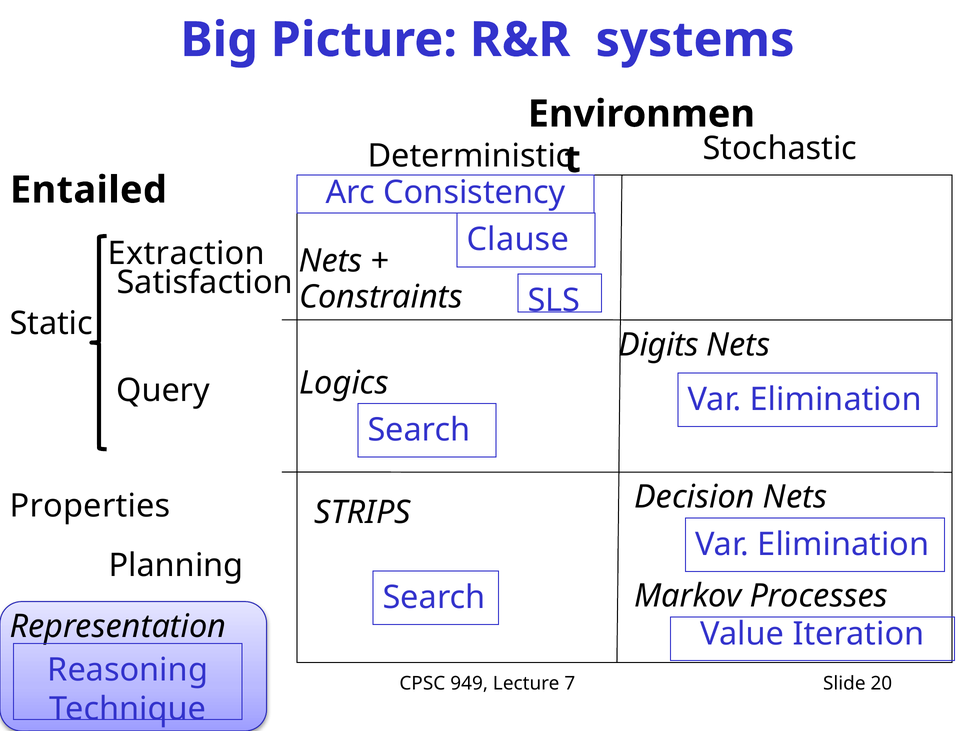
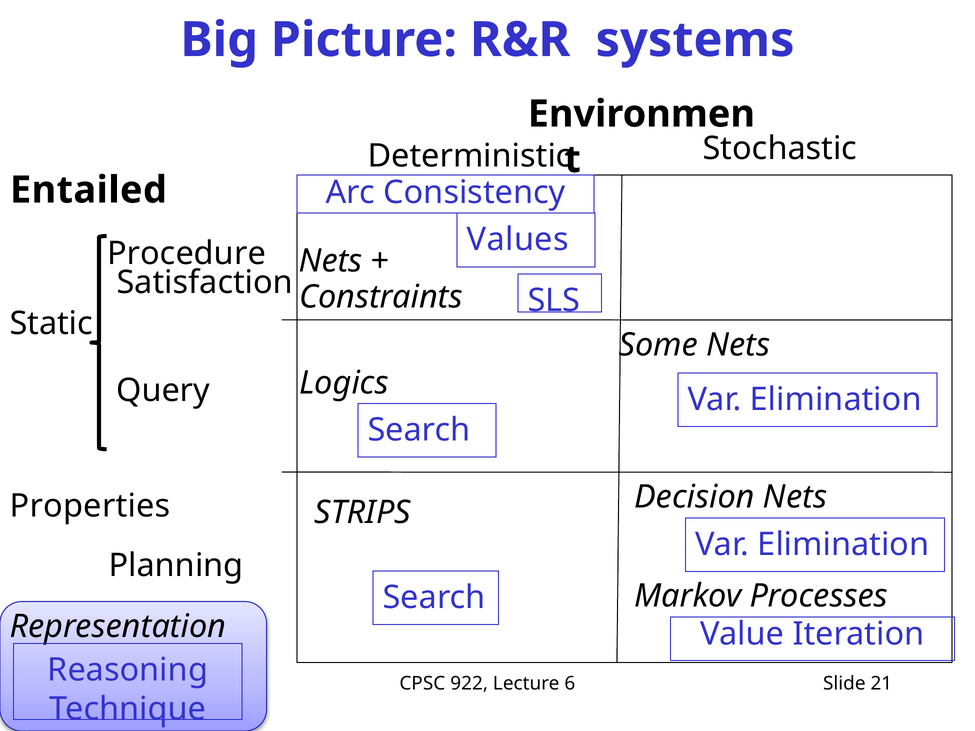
Clause: Clause -> Values
Extraction: Extraction -> Procedure
Digits: Digits -> Some
949: 949 -> 922
7: 7 -> 6
20: 20 -> 21
